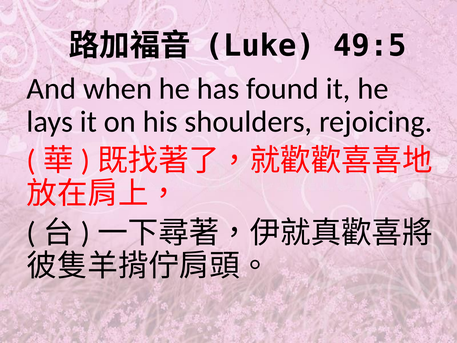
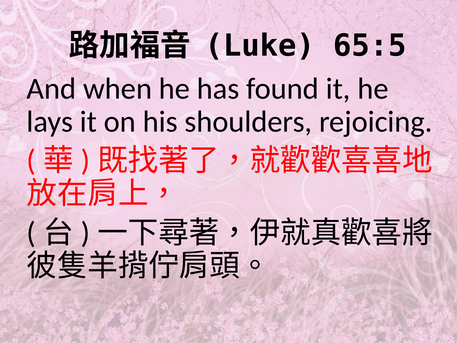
49:5: 49:5 -> 65:5
